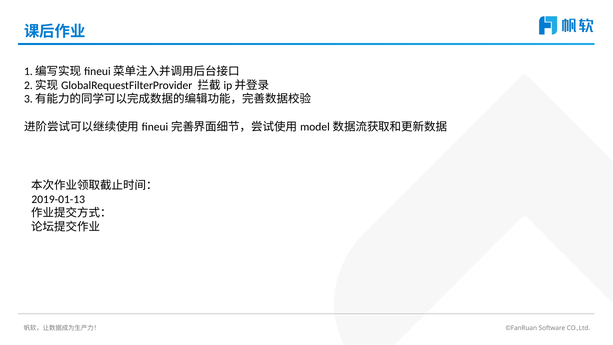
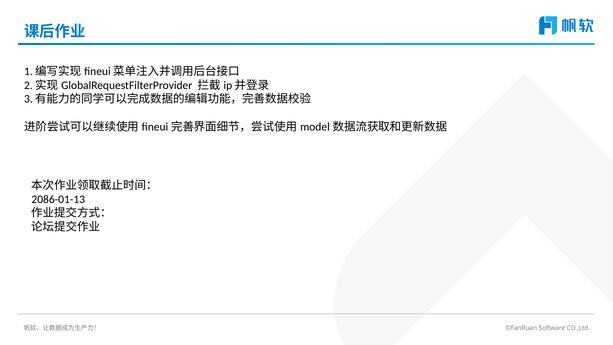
2019-01-13: 2019-01-13 -> 2086-01-13
